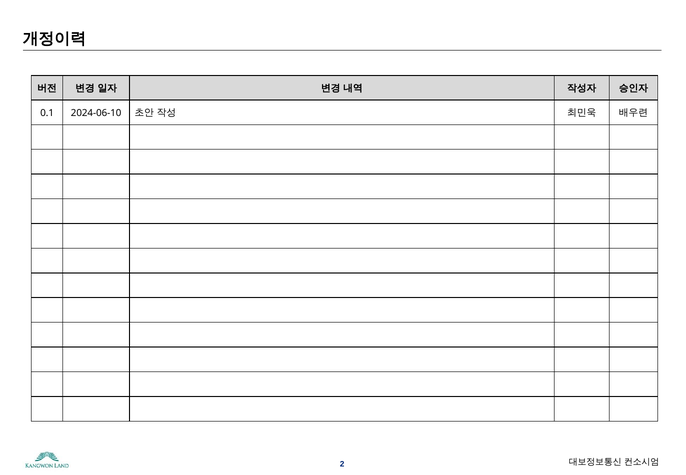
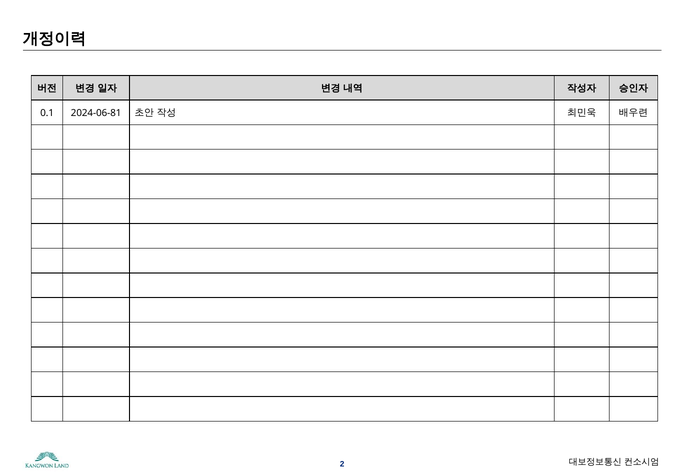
2024-06-10: 2024-06-10 -> 2024-06-81
